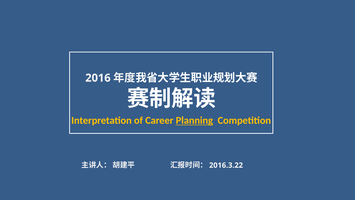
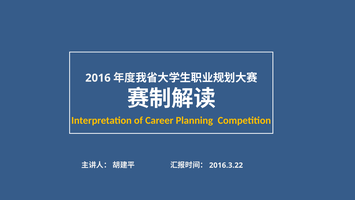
Planning underline: present -> none
